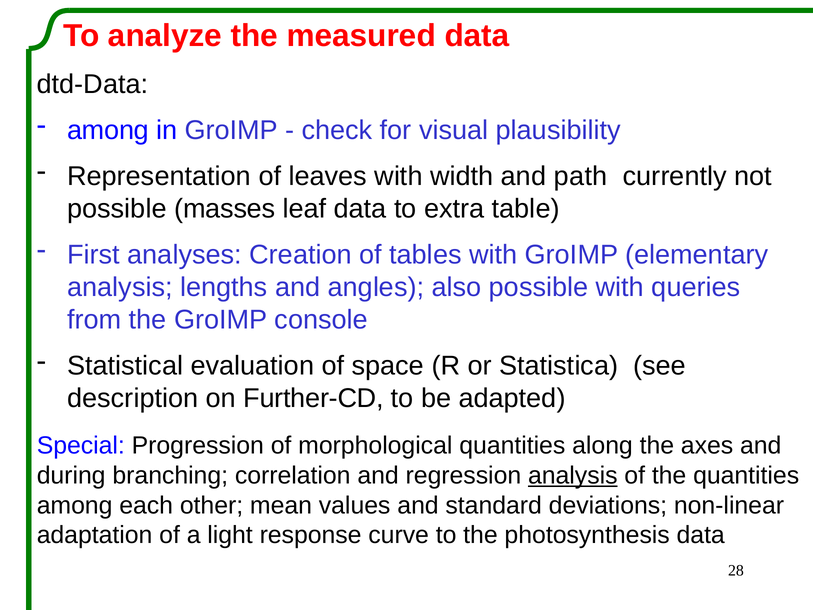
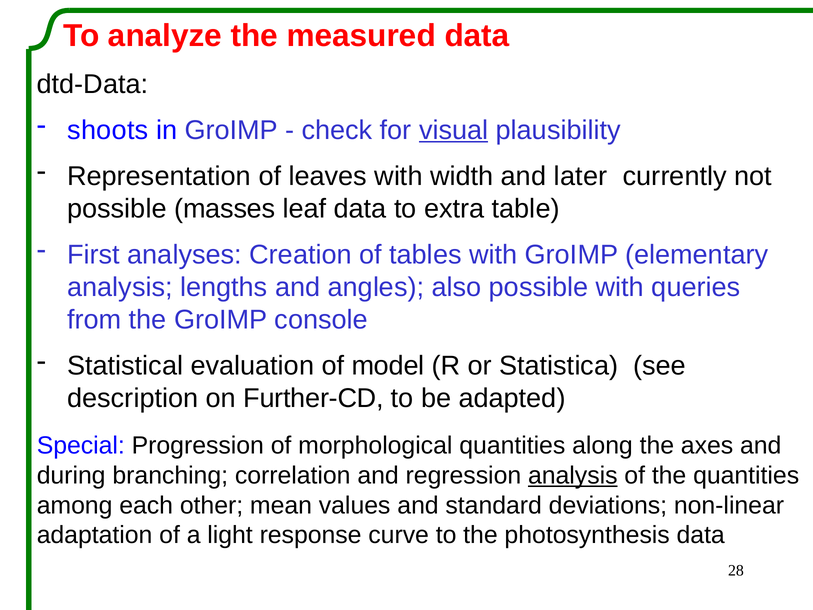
among at (108, 130): among -> shoots
visual underline: none -> present
path: path -> later
space: space -> model
